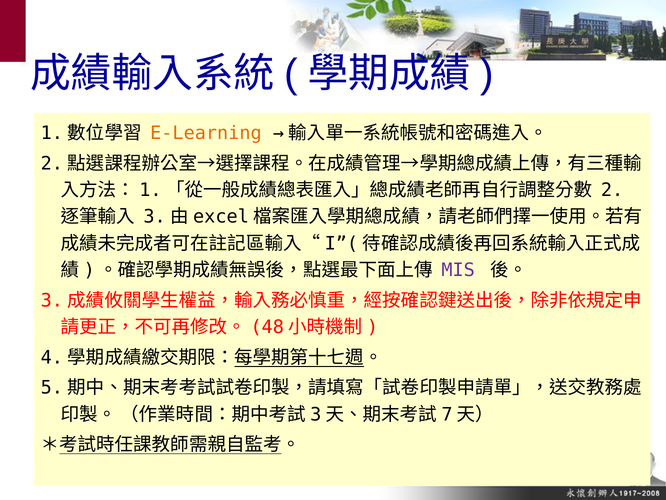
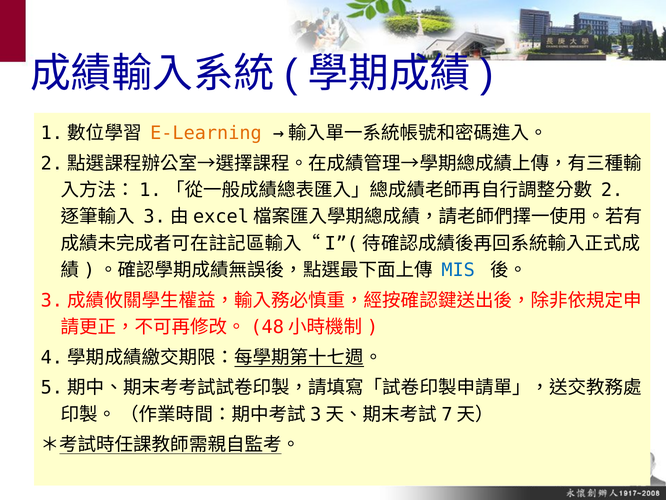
MIS colour: purple -> blue
